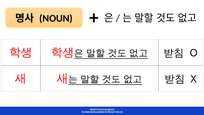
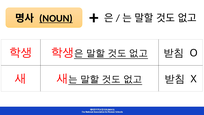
NOUN underline: none -> present
